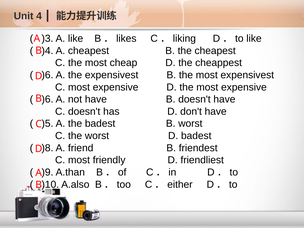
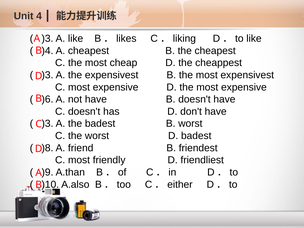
)6 at (47, 75): )6 -> )3
)5 at (47, 124): )5 -> )3
